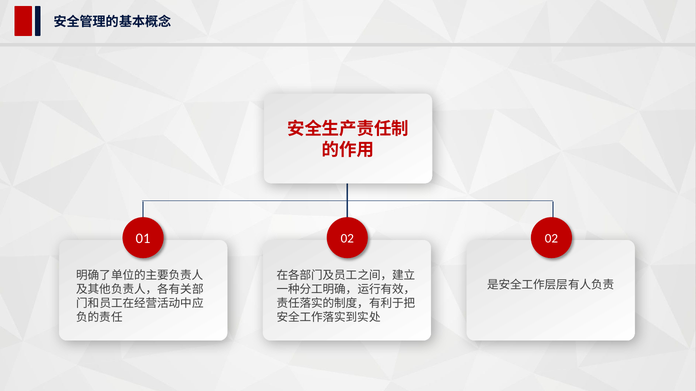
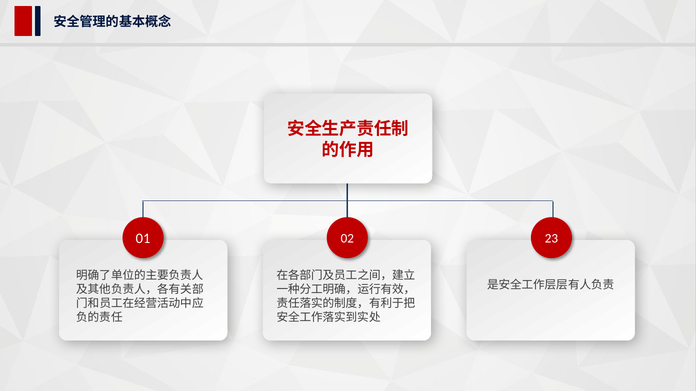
02 at (551, 239): 02 -> 23
